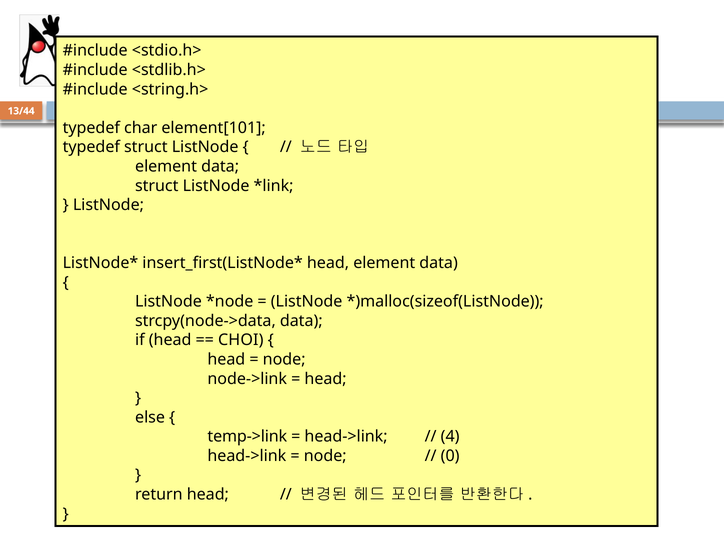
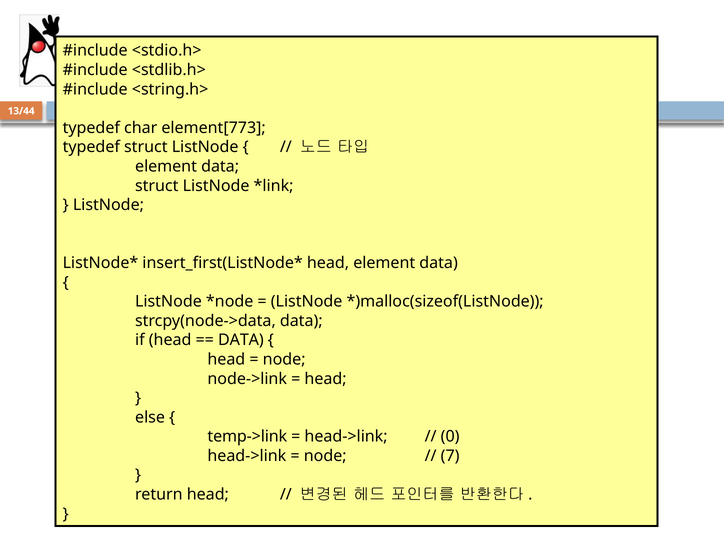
element[101: element[101 -> element[773
CHOI at (241, 340): CHOI -> DATA
4: 4 -> 0
0: 0 -> 7
